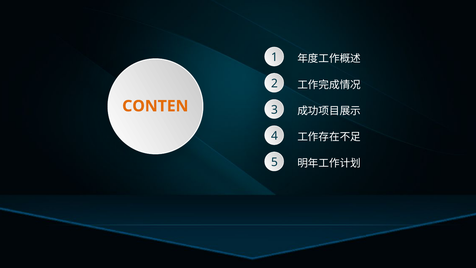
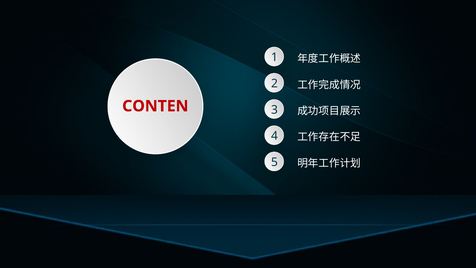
CONTEN colour: orange -> red
